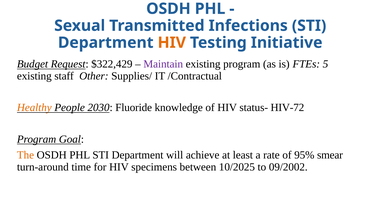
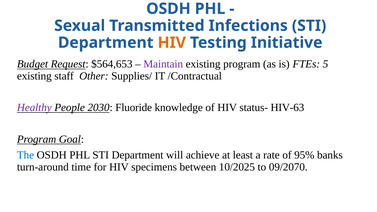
$322,429: $322,429 -> $564,653
Healthy colour: orange -> purple
HIV-72: HIV-72 -> HIV-63
The colour: orange -> blue
smear: smear -> banks
09/2002: 09/2002 -> 09/2070
